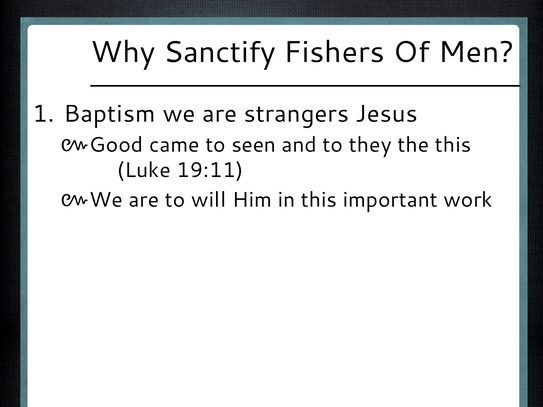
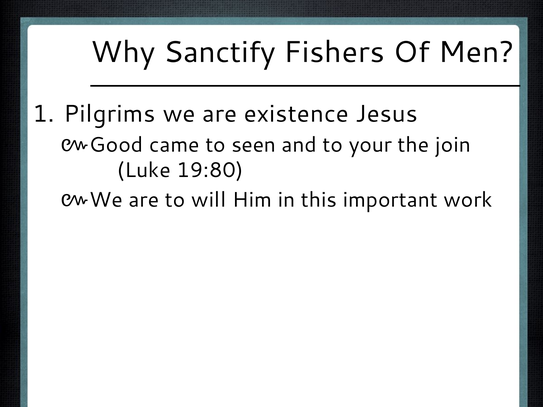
Baptism: Baptism -> Pilgrims
strangers: strangers -> existence
they: they -> your
the this: this -> join
19:11: 19:11 -> 19:80
